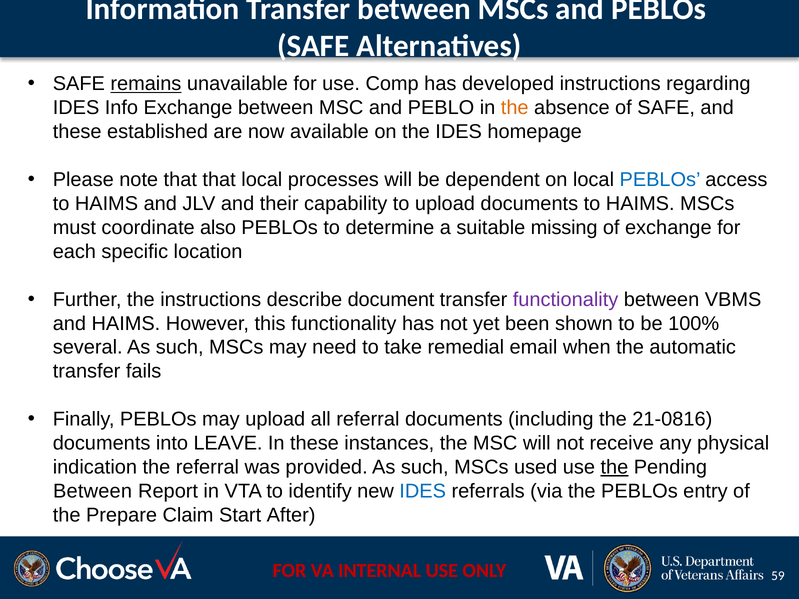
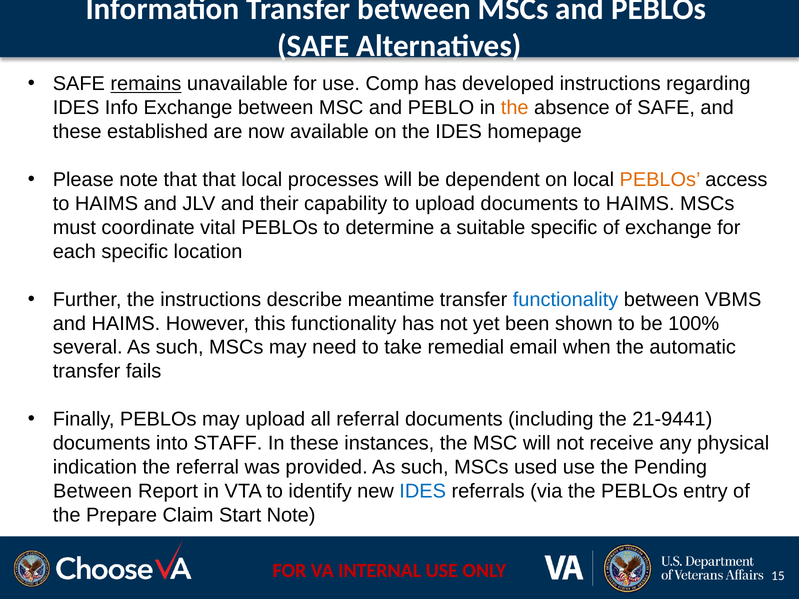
PEBLOs at (660, 180) colour: blue -> orange
also: also -> vital
suitable missing: missing -> specific
document: document -> meantime
functionality at (566, 300) colour: purple -> blue
21-0816: 21-0816 -> 21-9441
LEAVE: LEAVE -> STAFF
the at (614, 467) underline: present -> none
Start After: After -> Note
59: 59 -> 15
